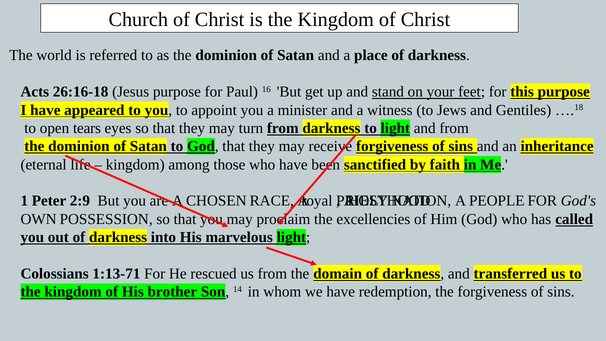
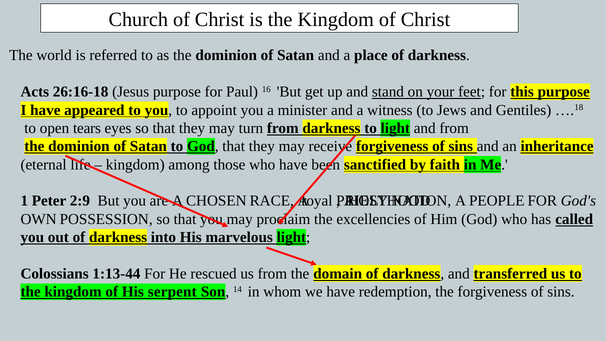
1:13-71: 1:13-71 -> 1:13-44
brother: brother -> serpent
